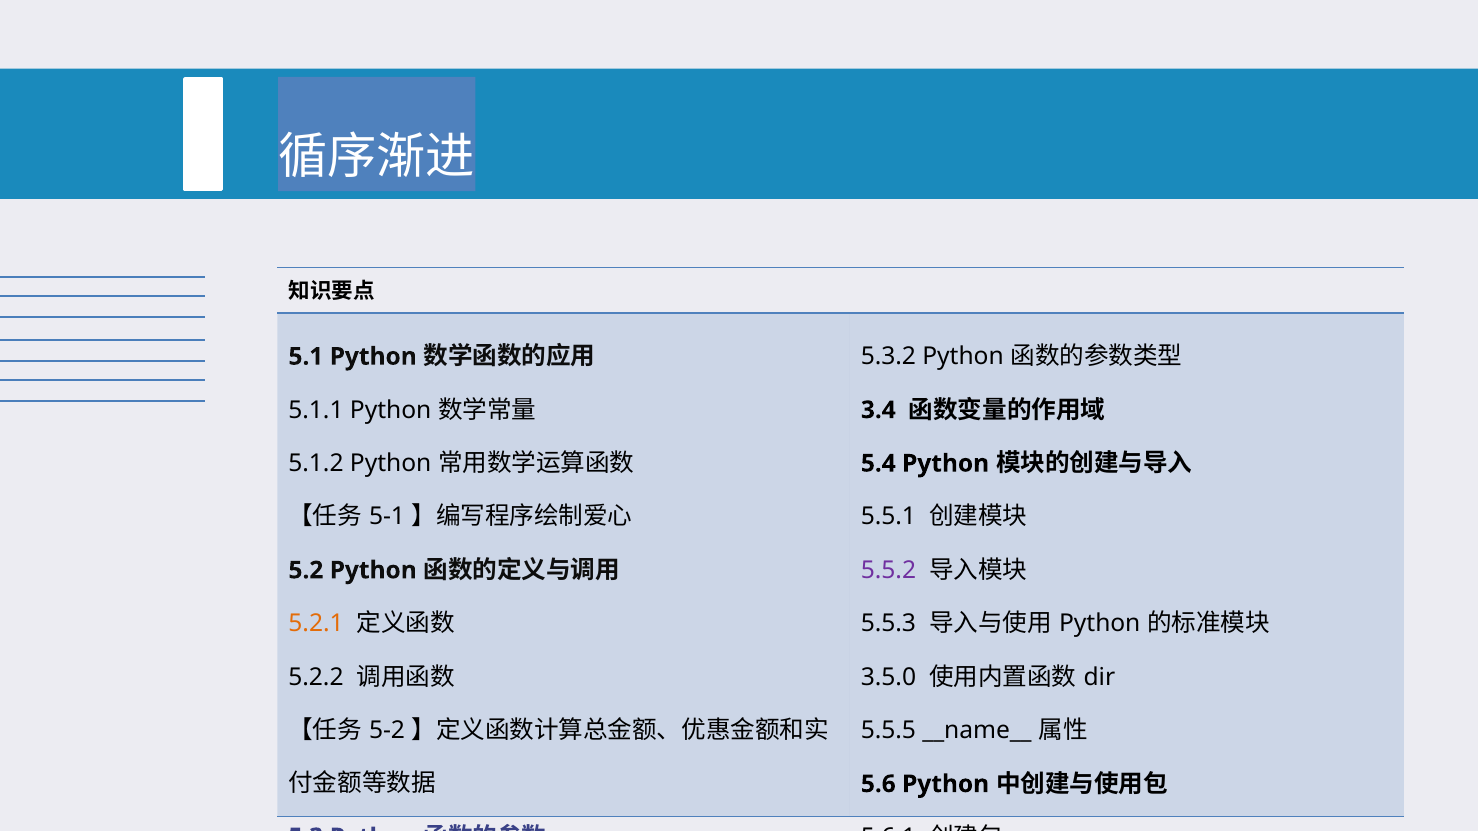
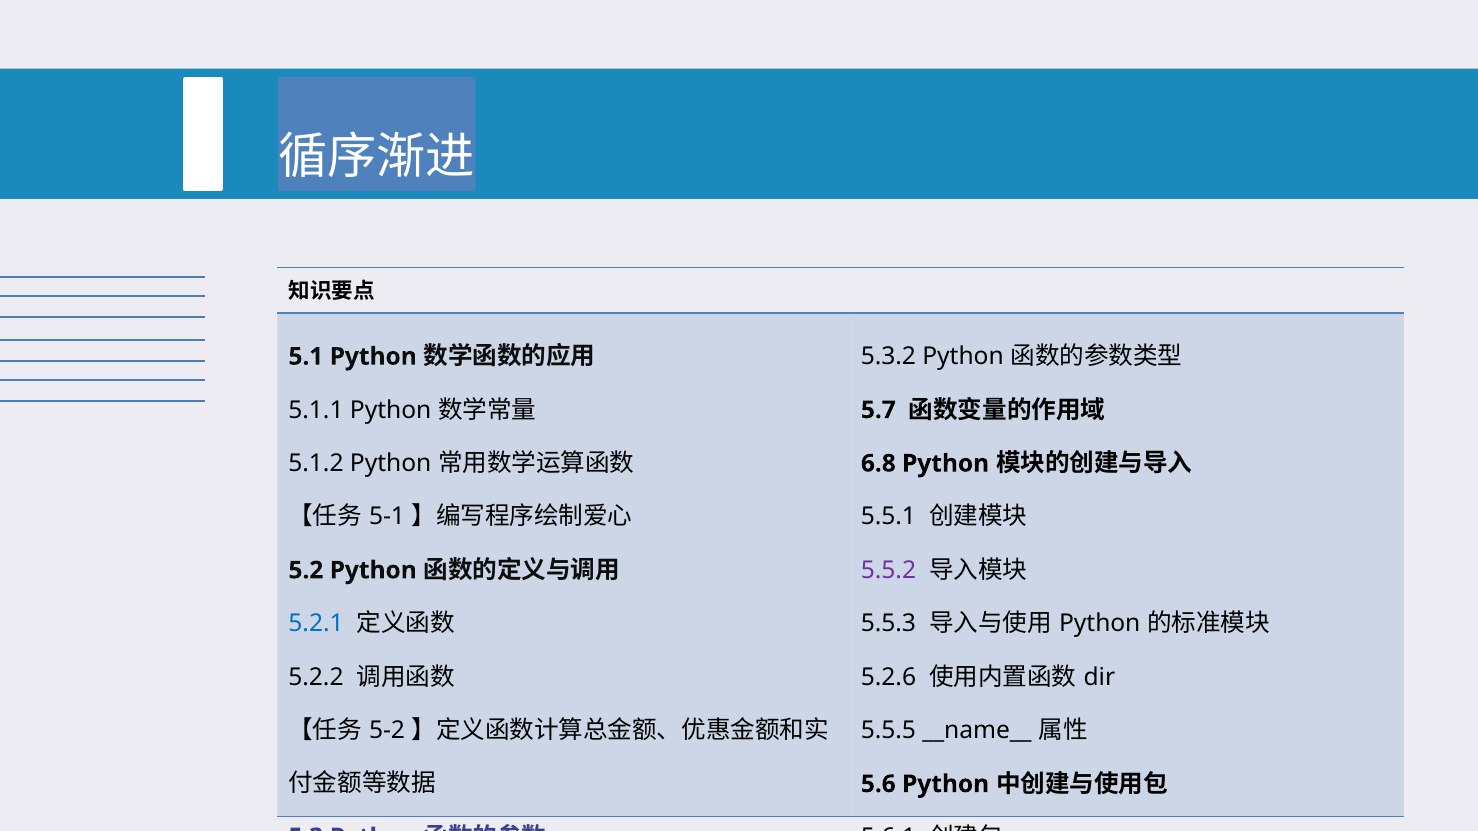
3.4: 3.4 -> 5.7
5.4: 5.4 -> 6.8
5.2.1 colour: orange -> blue
3.5.0: 3.5.0 -> 5.2.6
